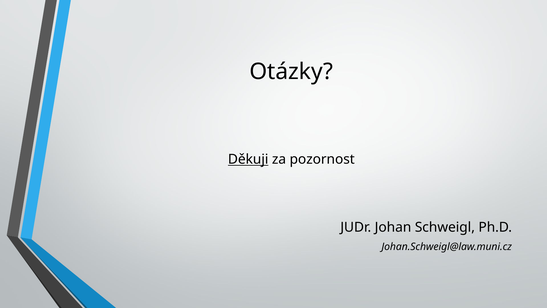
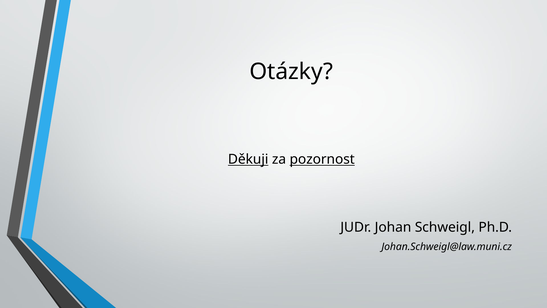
pozornost underline: none -> present
